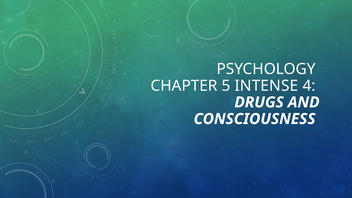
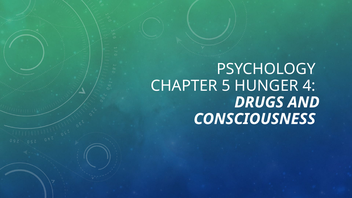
INTENSE: INTENSE -> HUNGER
